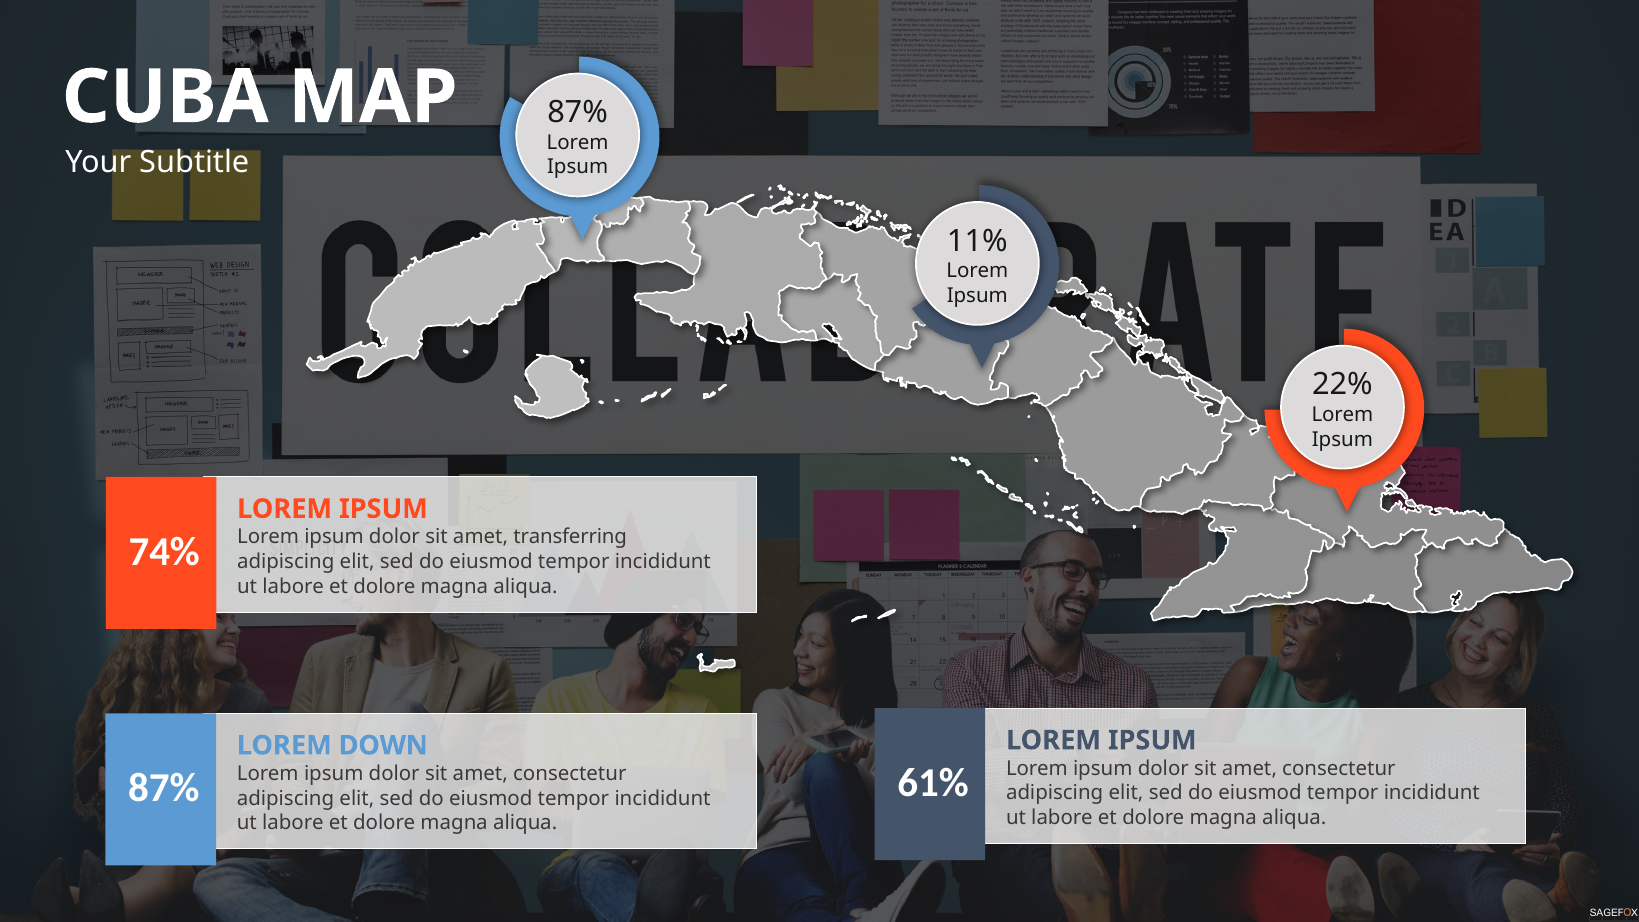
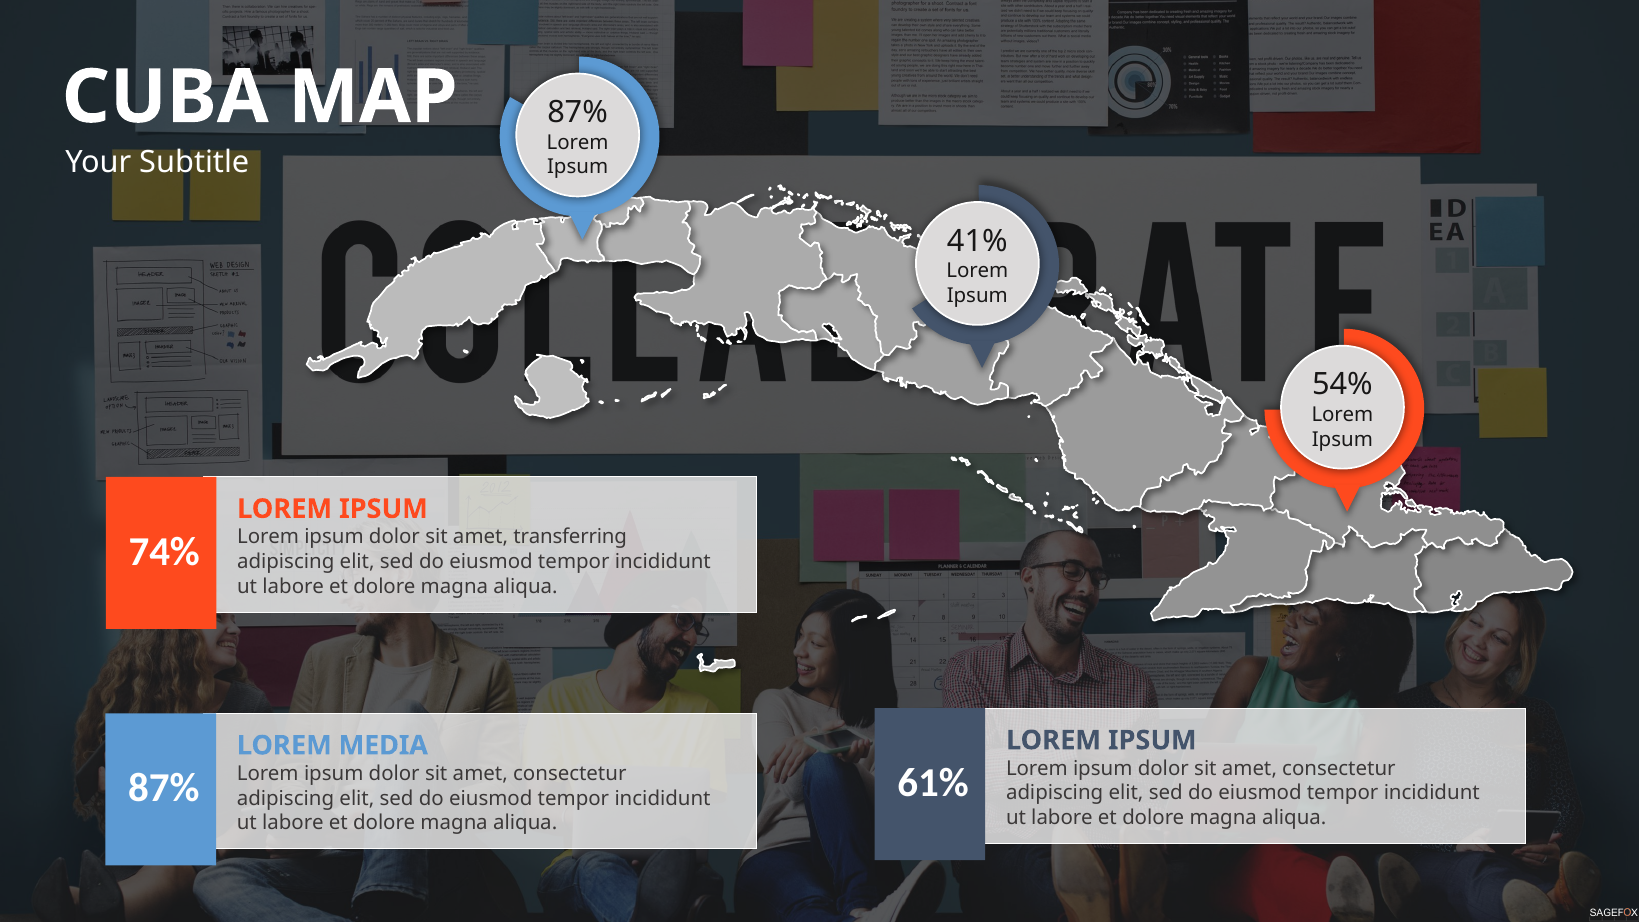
11%: 11% -> 41%
22%: 22% -> 54%
DOWN: DOWN -> MEDIA
